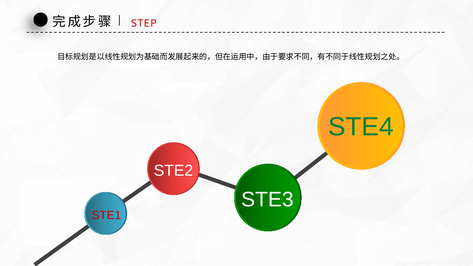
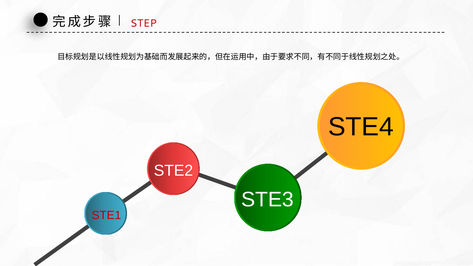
STE4 colour: green -> black
